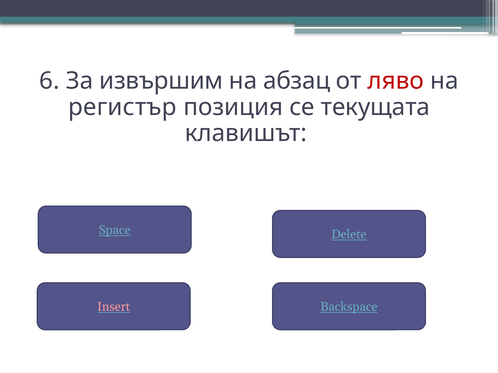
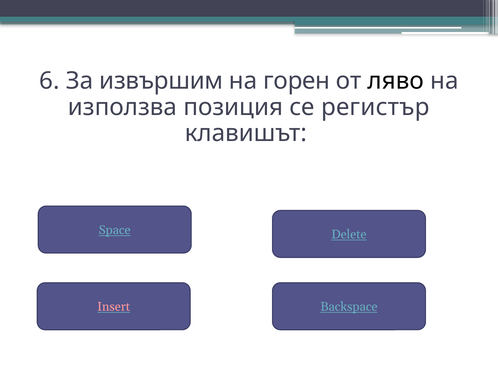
абзац: абзац -> горен
ляво colour: red -> black
регистър: регистър -> използва
текущата: текущата -> регистър
